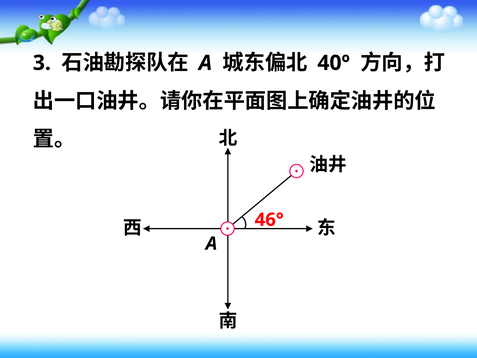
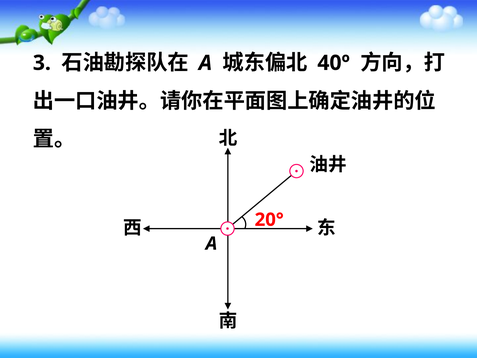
46°: 46° -> 20°
